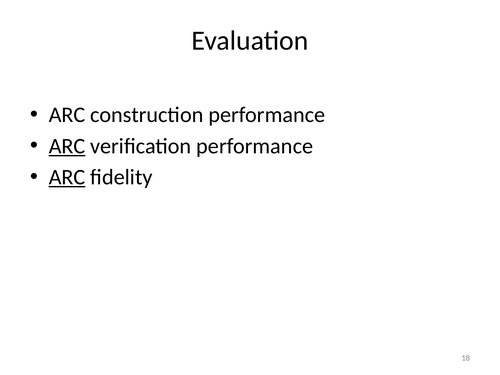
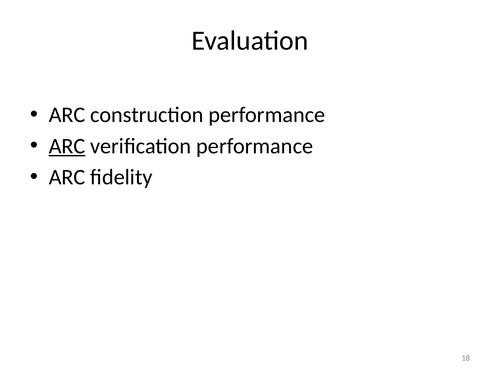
ARC at (67, 177) underline: present -> none
